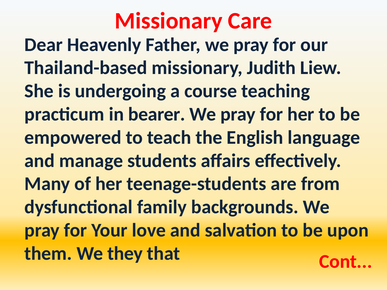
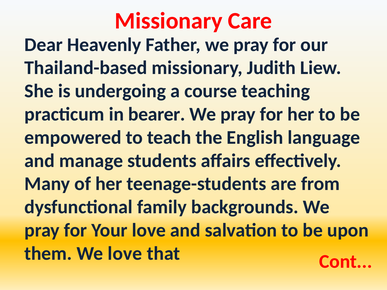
We they: they -> love
